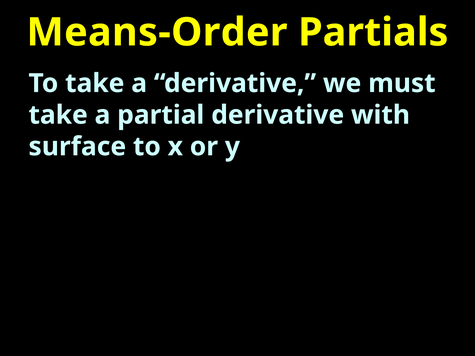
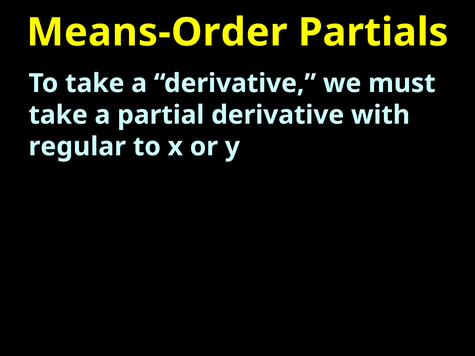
surface: surface -> regular
